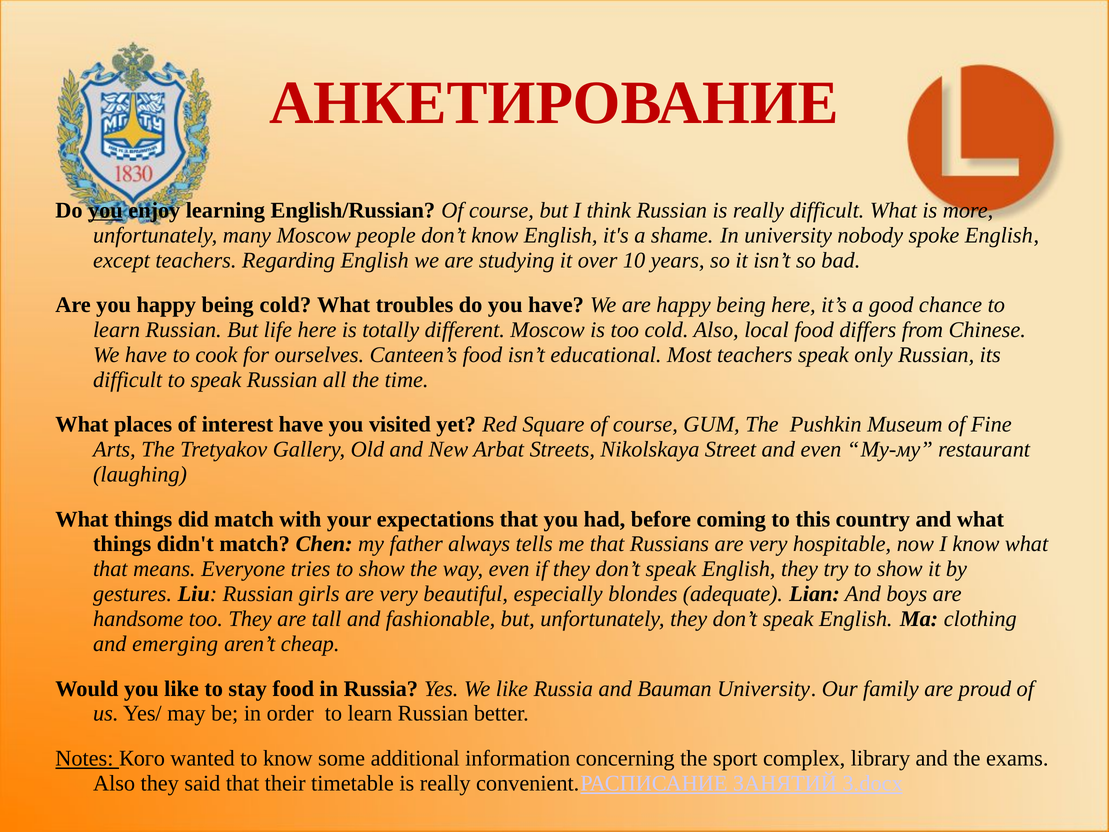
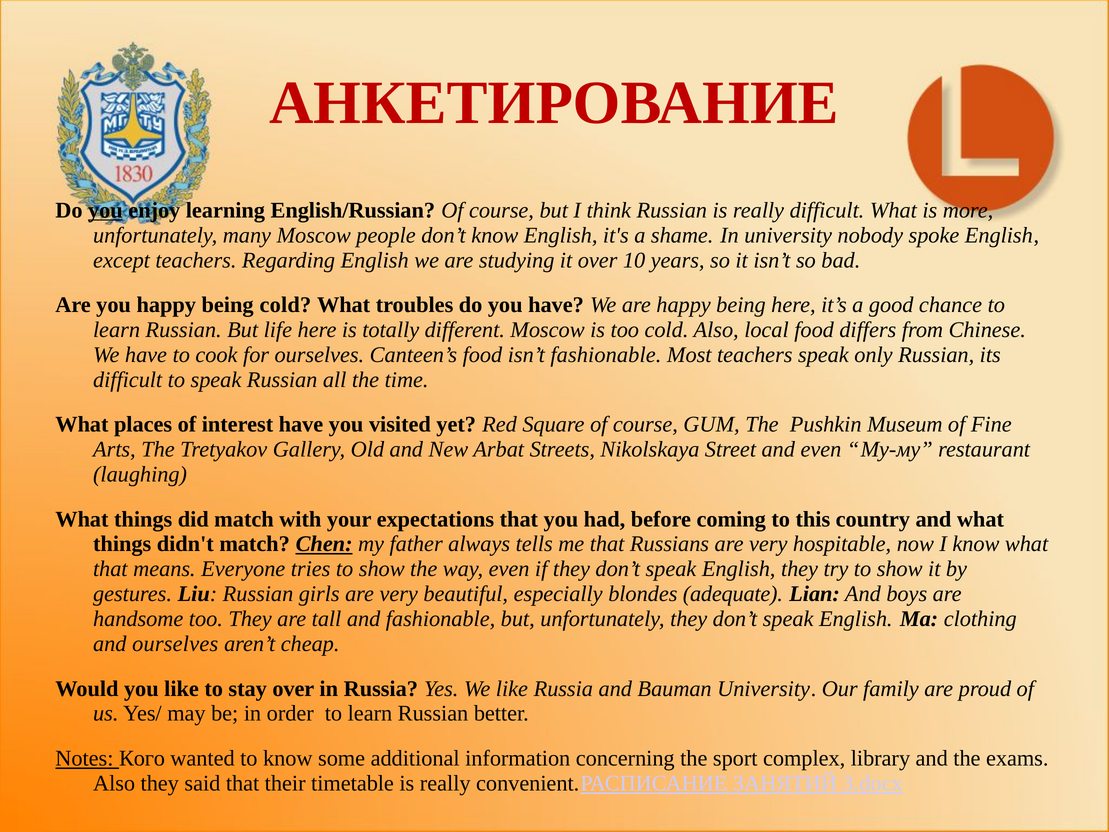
isn’t educational: educational -> fashionable
Chen underline: none -> present
and emerging: emerging -> ourselves
stay food: food -> over
